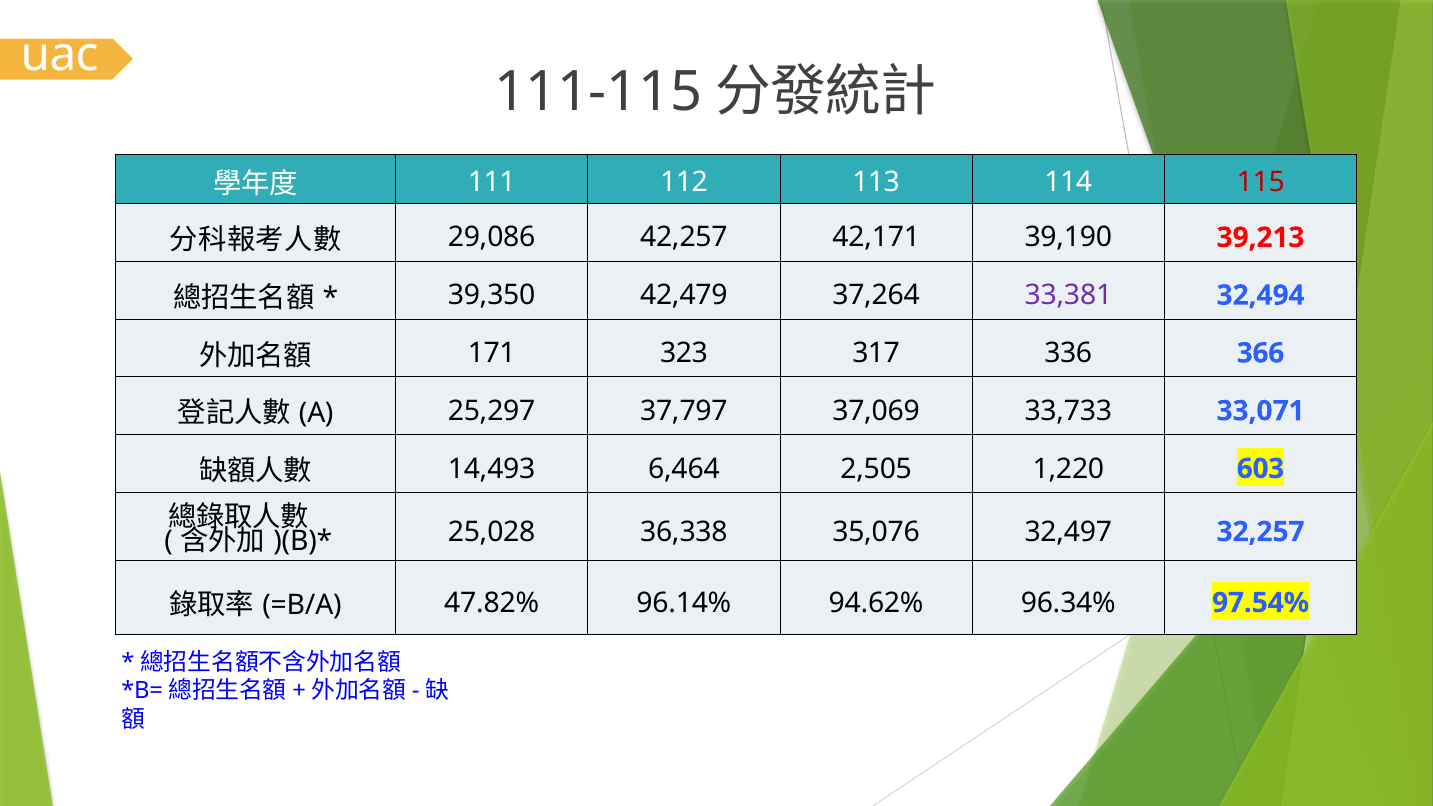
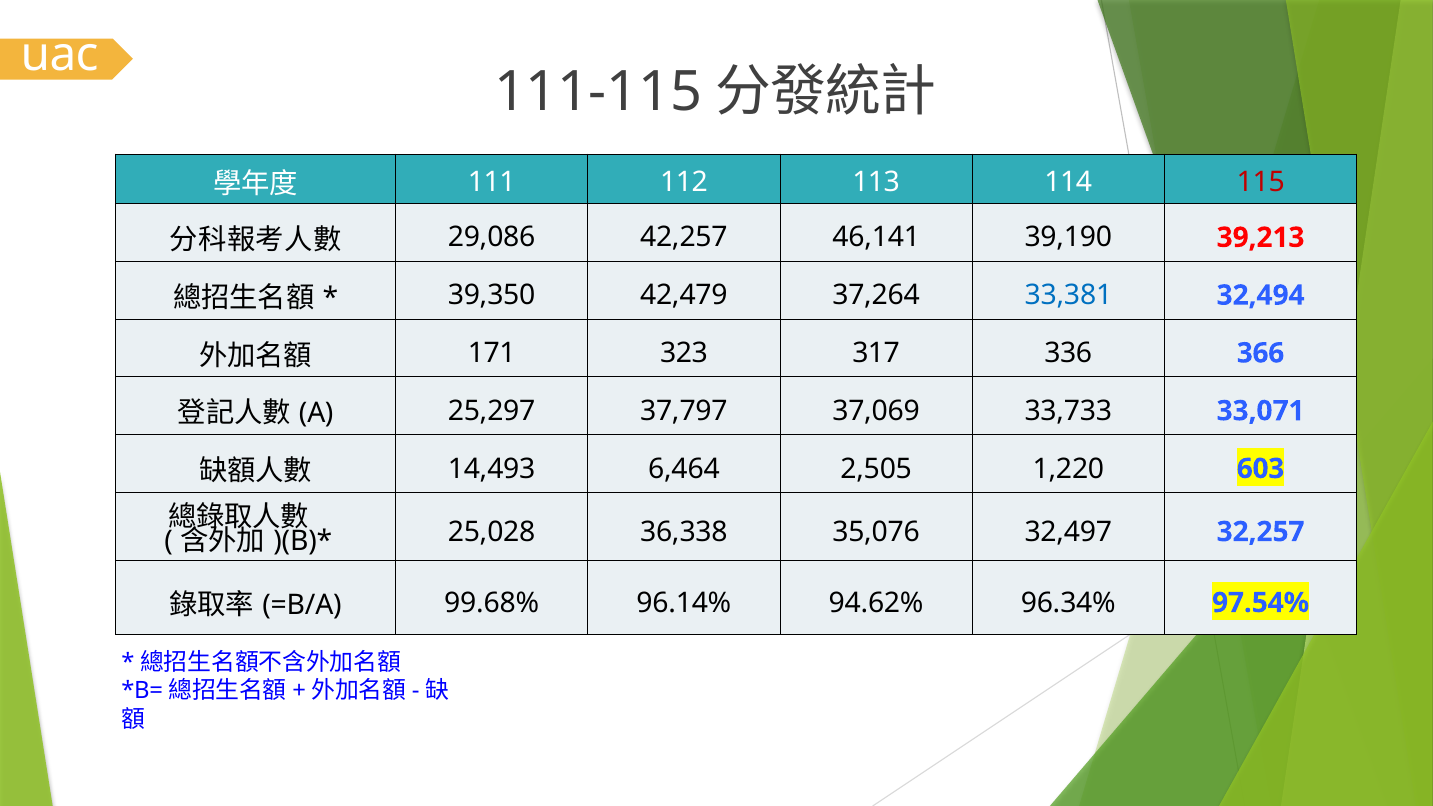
42,171: 42,171 -> 46,141
33,381 colour: purple -> blue
47.82%: 47.82% -> 99.68%
